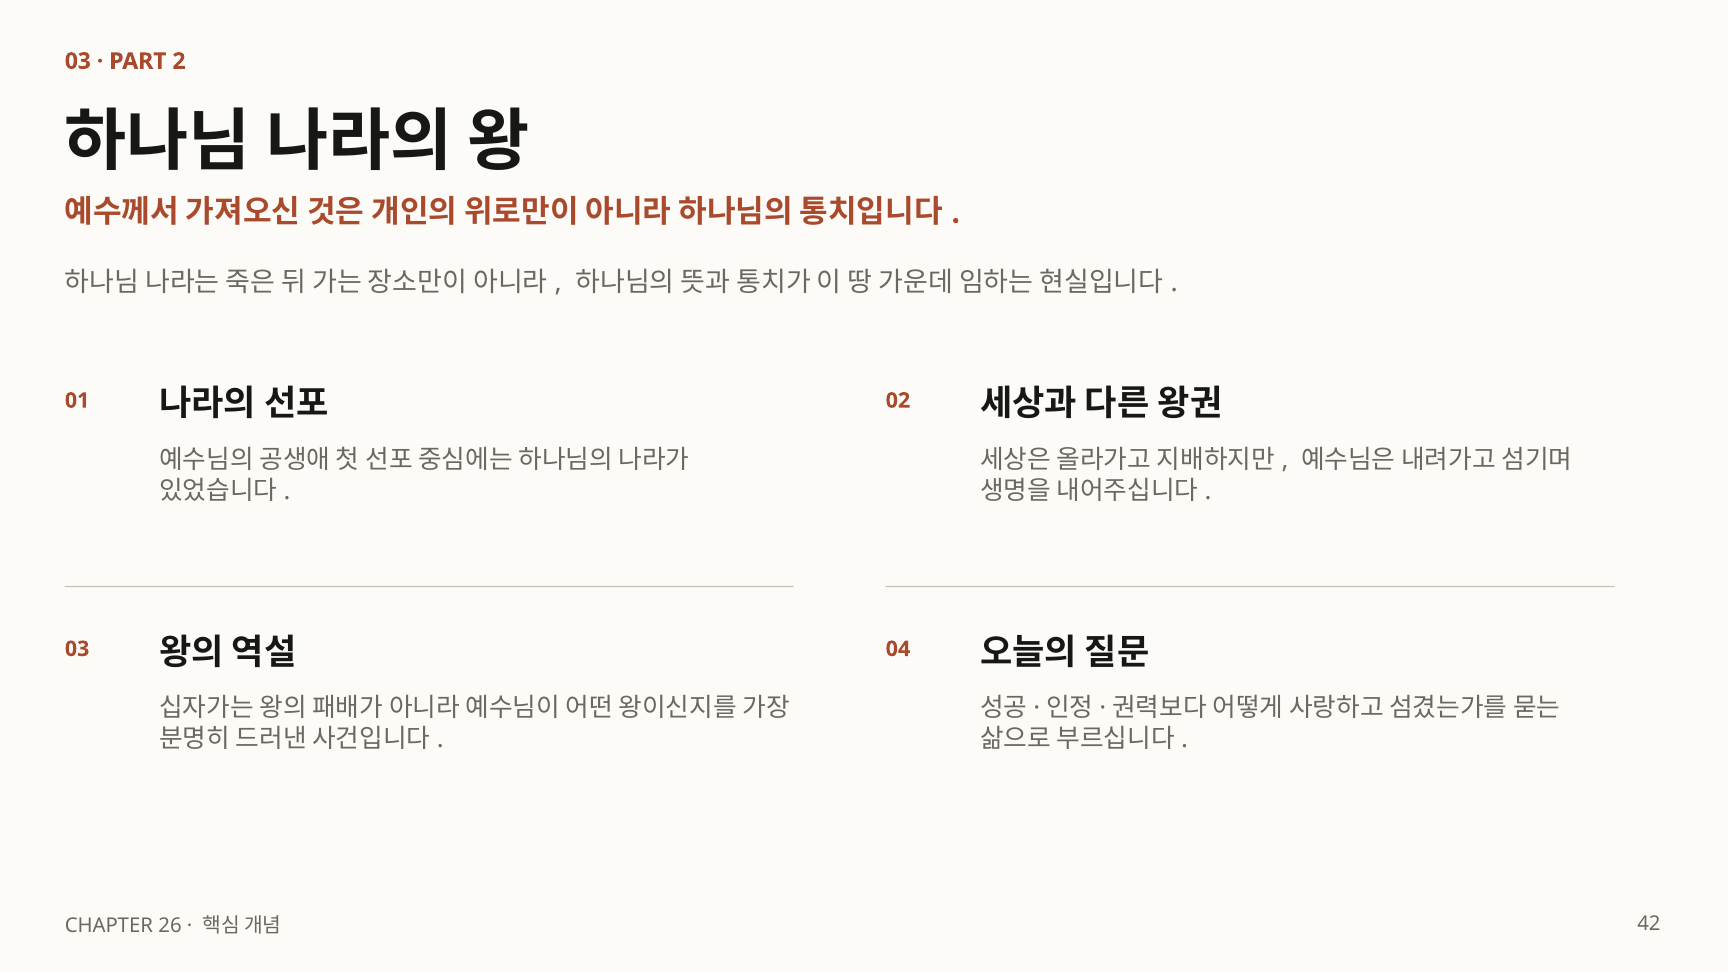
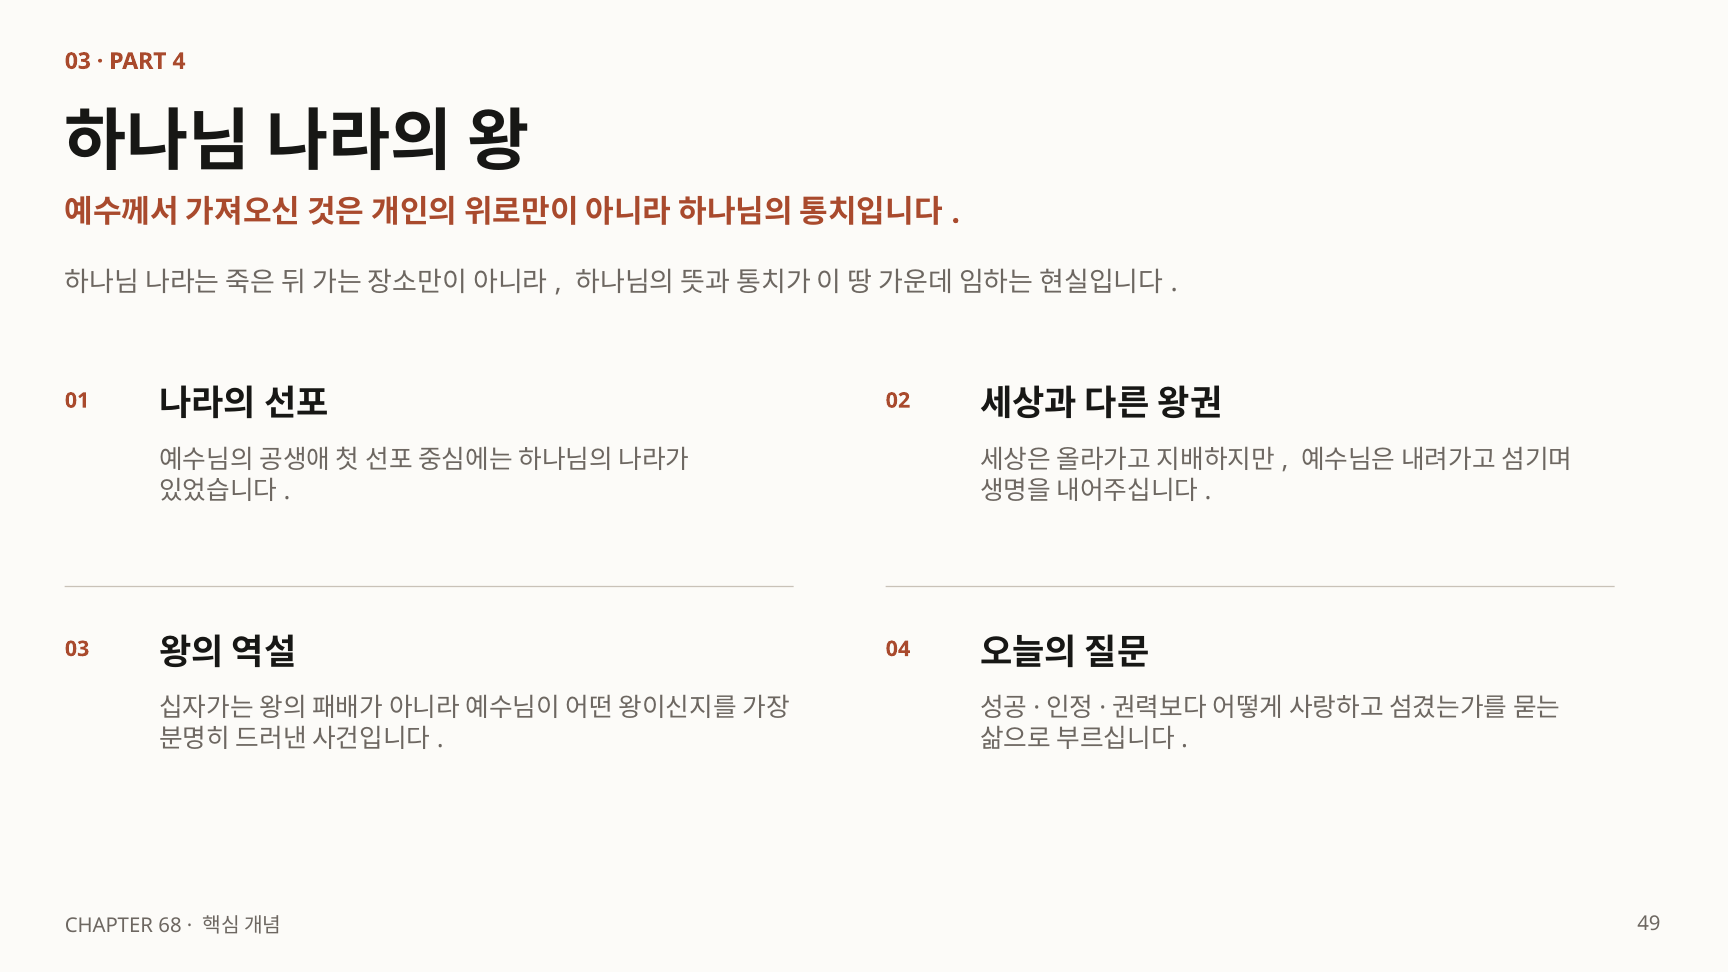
2: 2 -> 4
26: 26 -> 68
42: 42 -> 49
